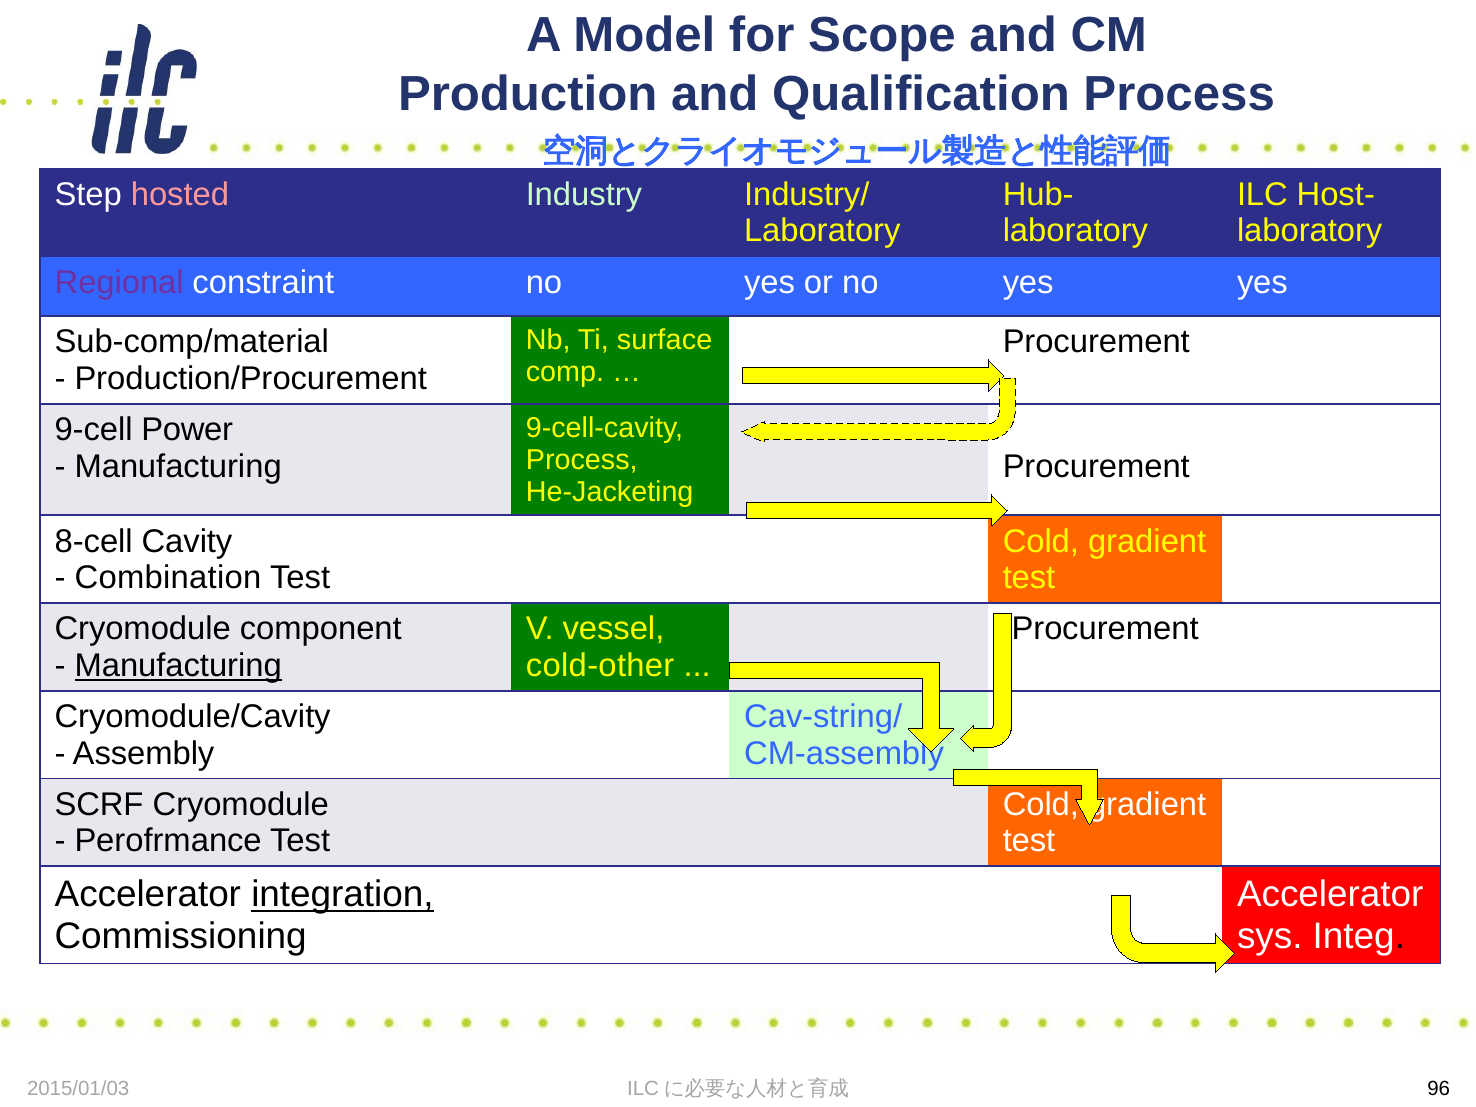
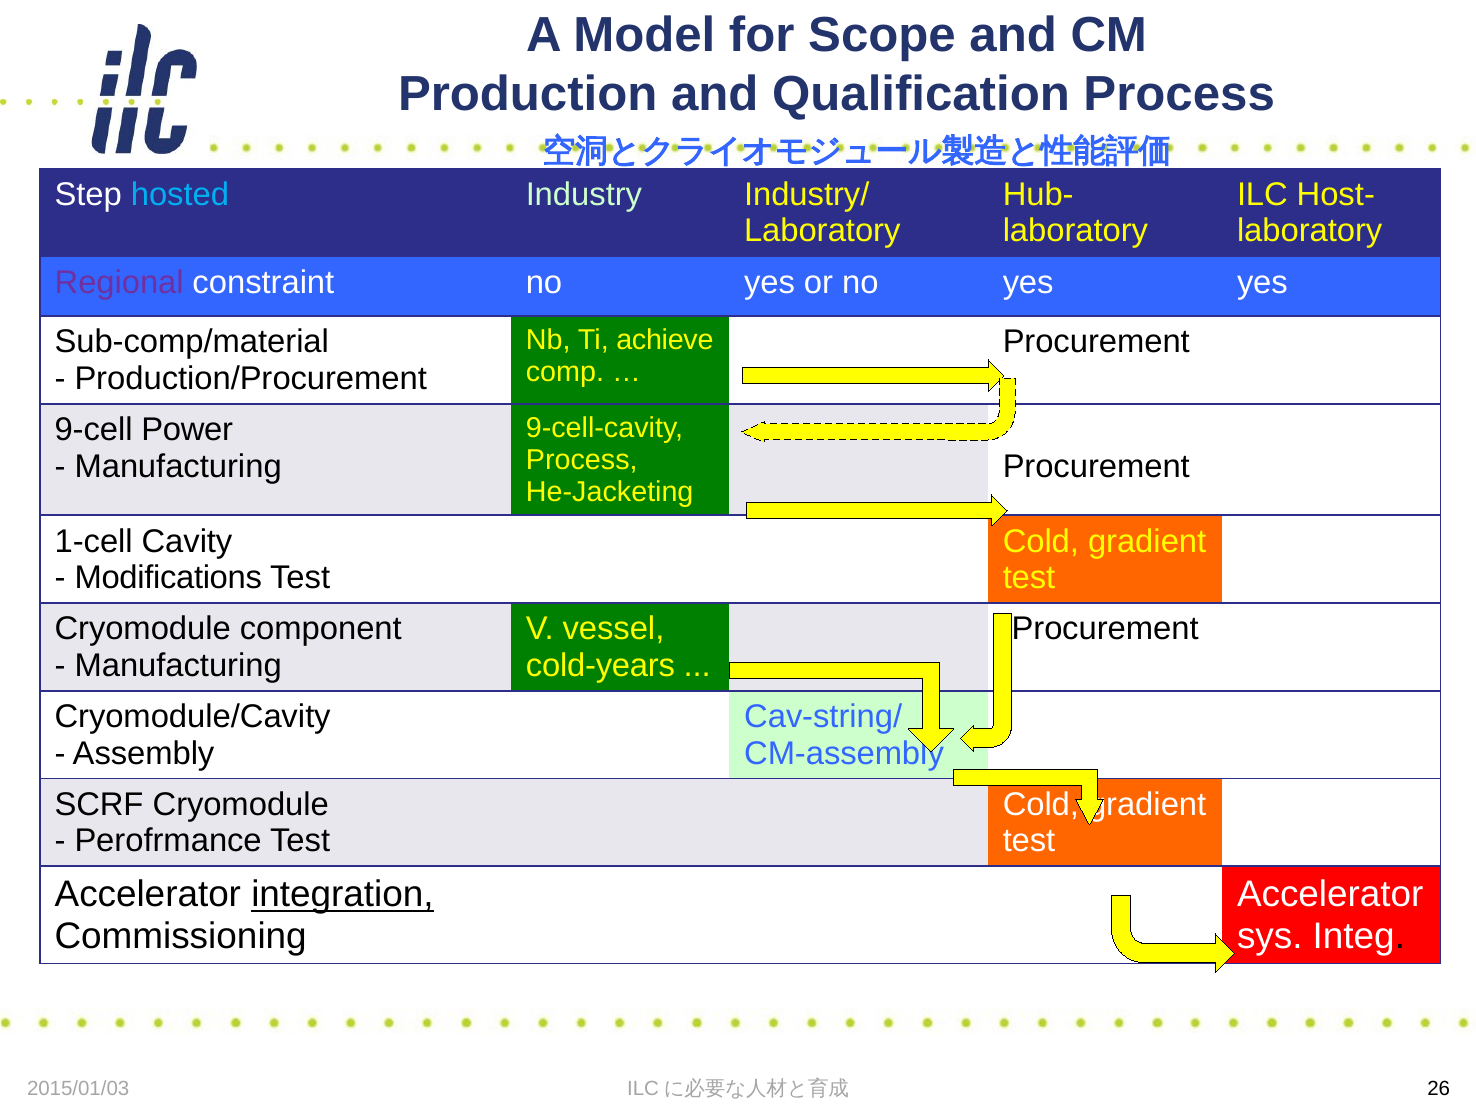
hosted colour: pink -> light blue
surface: surface -> achieve
8-cell: 8-cell -> 1-cell
Combination: Combination -> Modifications
Manufacturing at (178, 666) underline: present -> none
cold-other: cold-other -> cold-years
96: 96 -> 26
